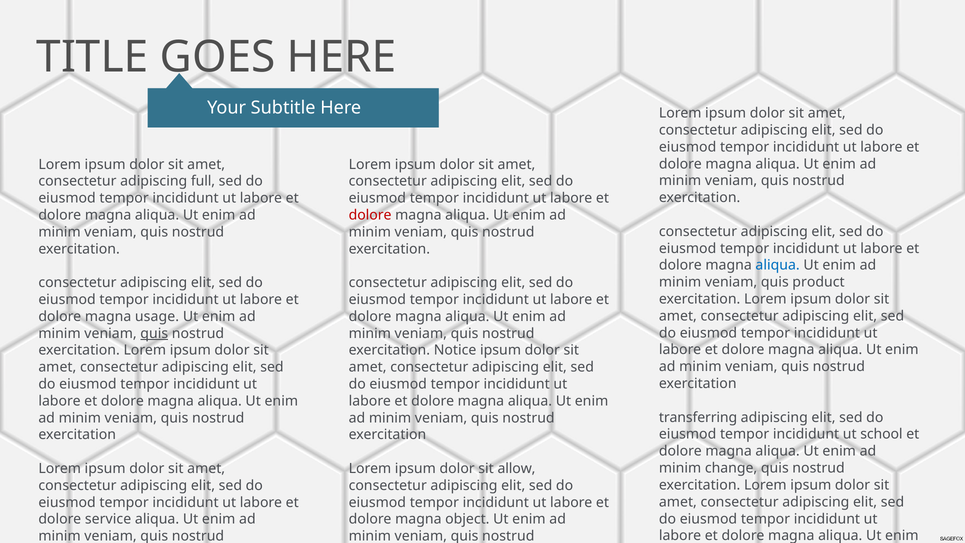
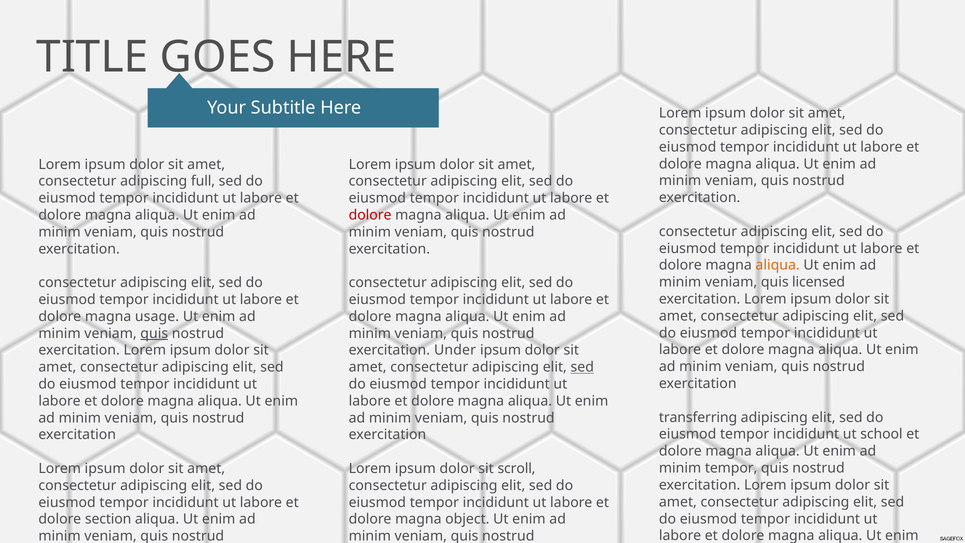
aliqua at (778, 265) colour: blue -> orange
product: product -> licensed
Notice: Notice -> Under
sed at (582, 367) underline: none -> present
minim change: change -> tempor
allow: allow -> scroll
service: service -> section
